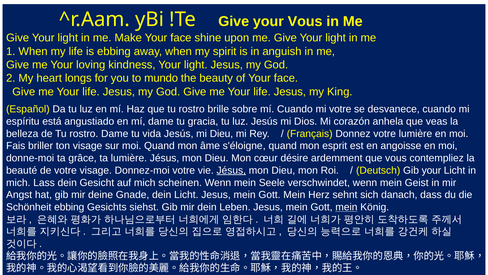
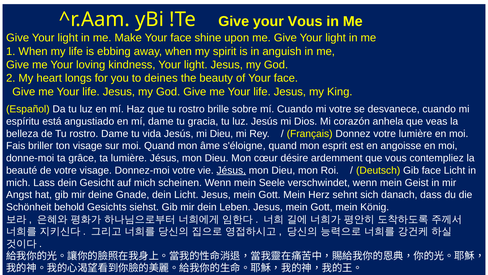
mundo: mundo -> deines
Gib your: your -> face
Schönheit ebbing: ebbing -> behold
mein at (346, 207) underline: present -> none
